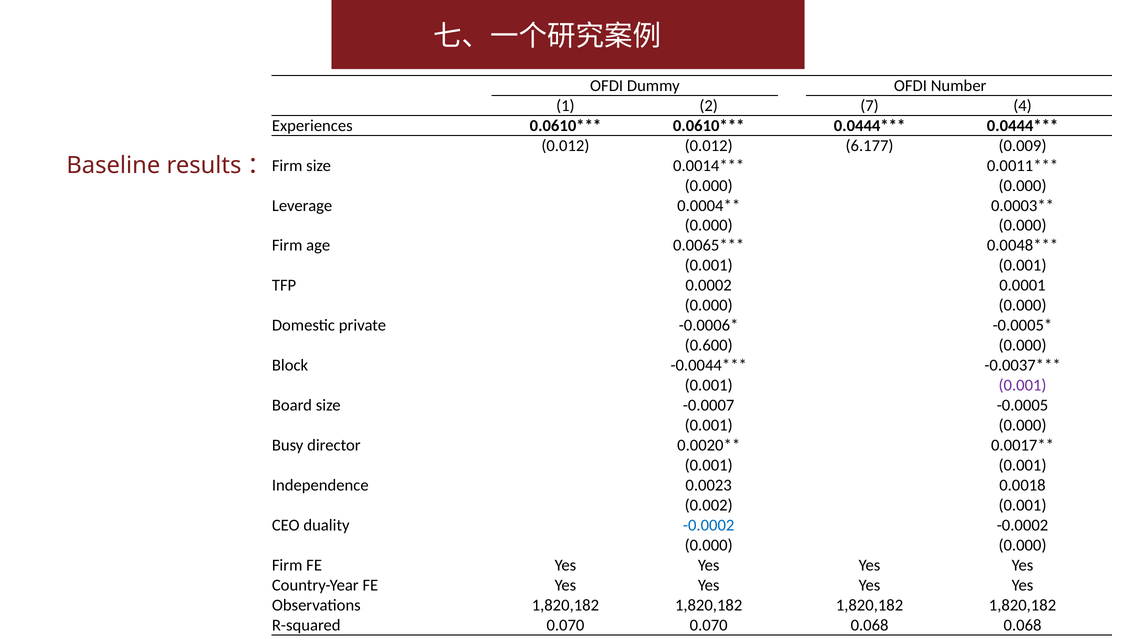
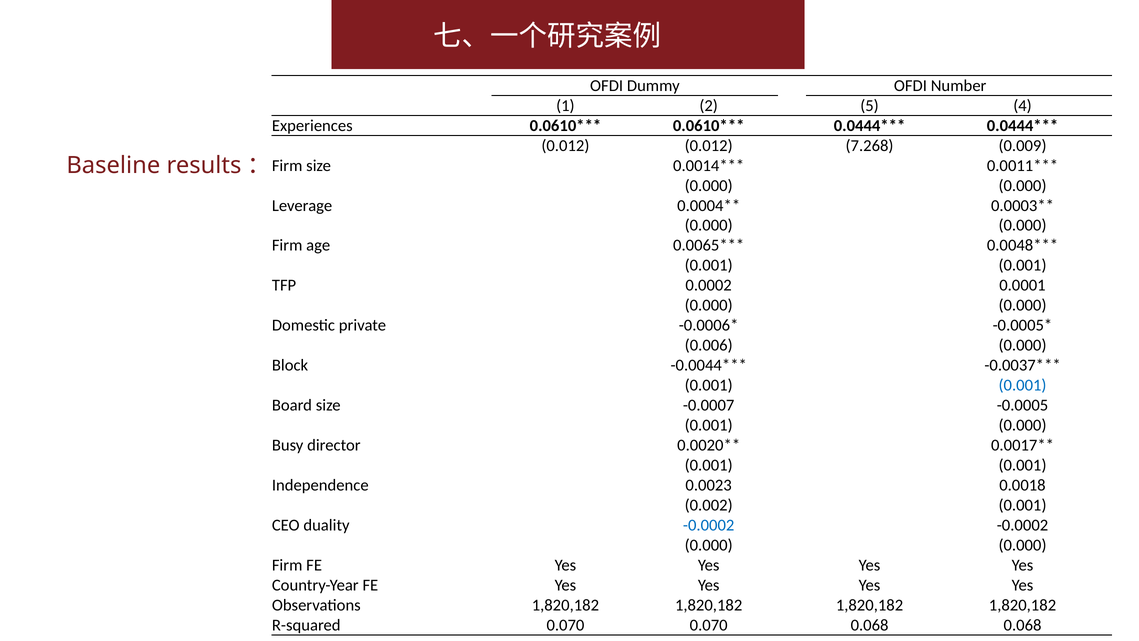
7: 7 -> 5
6.177: 6.177 -> 7.268
0.600: 0.600 -> 0.006
0.001 at (1023, 385) colour: purple -> blue
